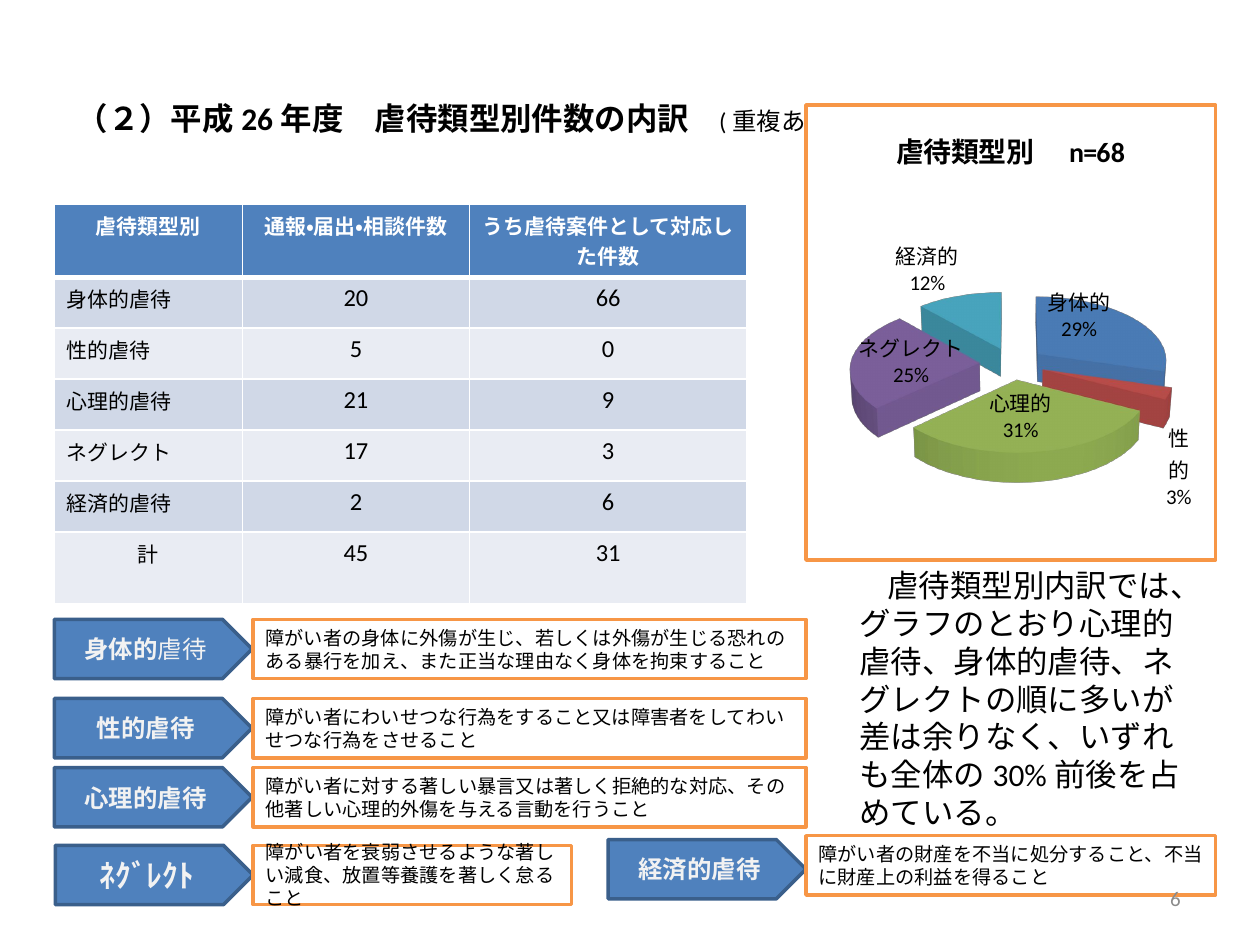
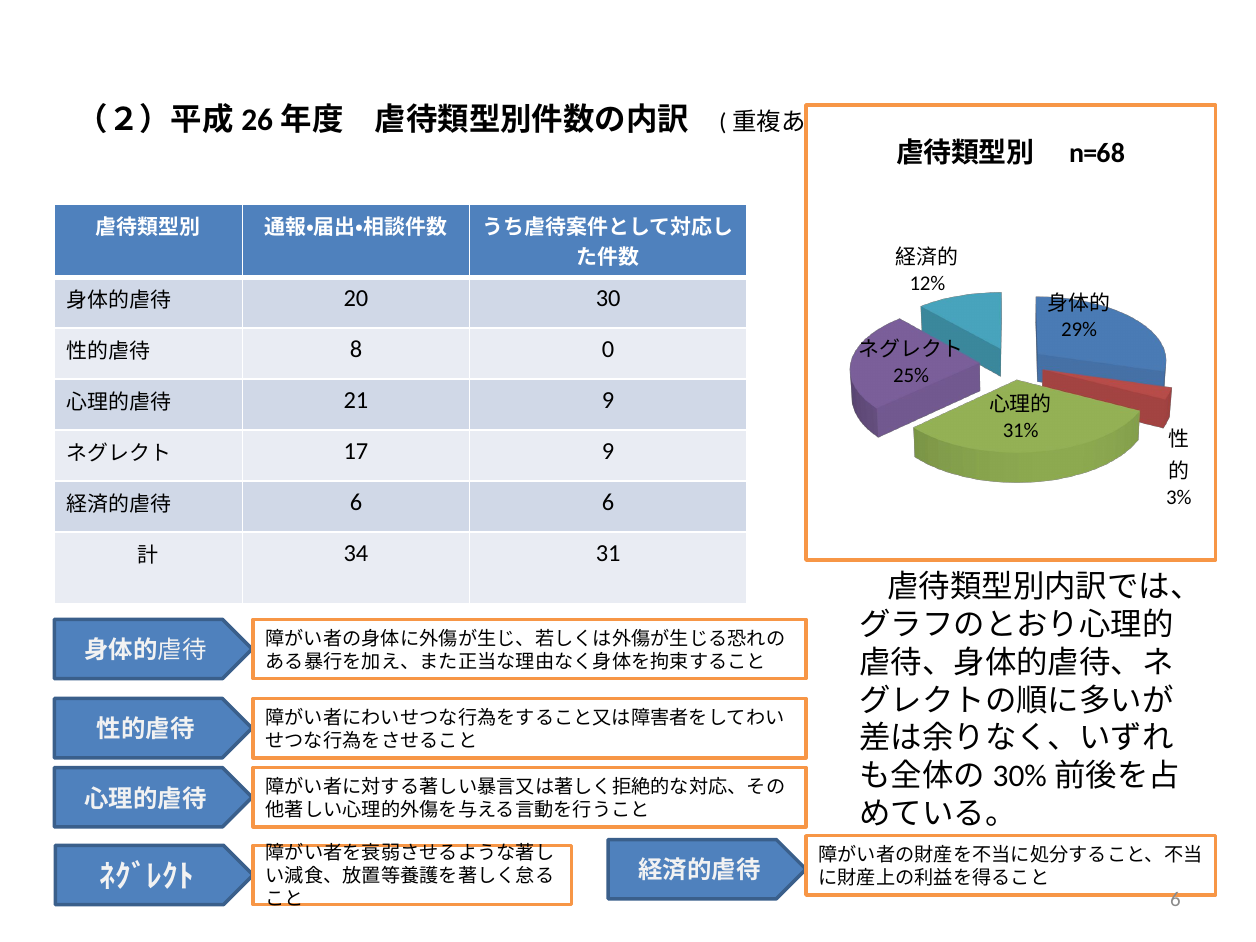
66: 66 -> 30
5: 5 -> 8
17 3: 3 -> 9
2 at (356, 502): 2 -> 6
45: 45 -> 34
